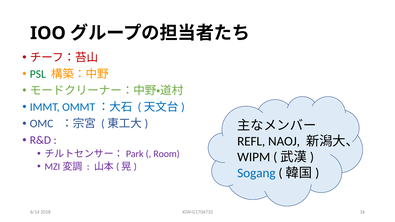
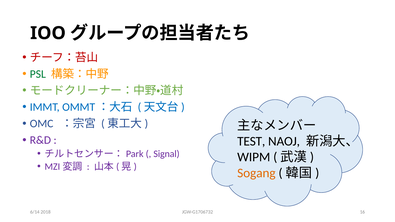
REFL: REFL -> TEST
Room: Room -> Signal
Sogang colour: blue -> orange
